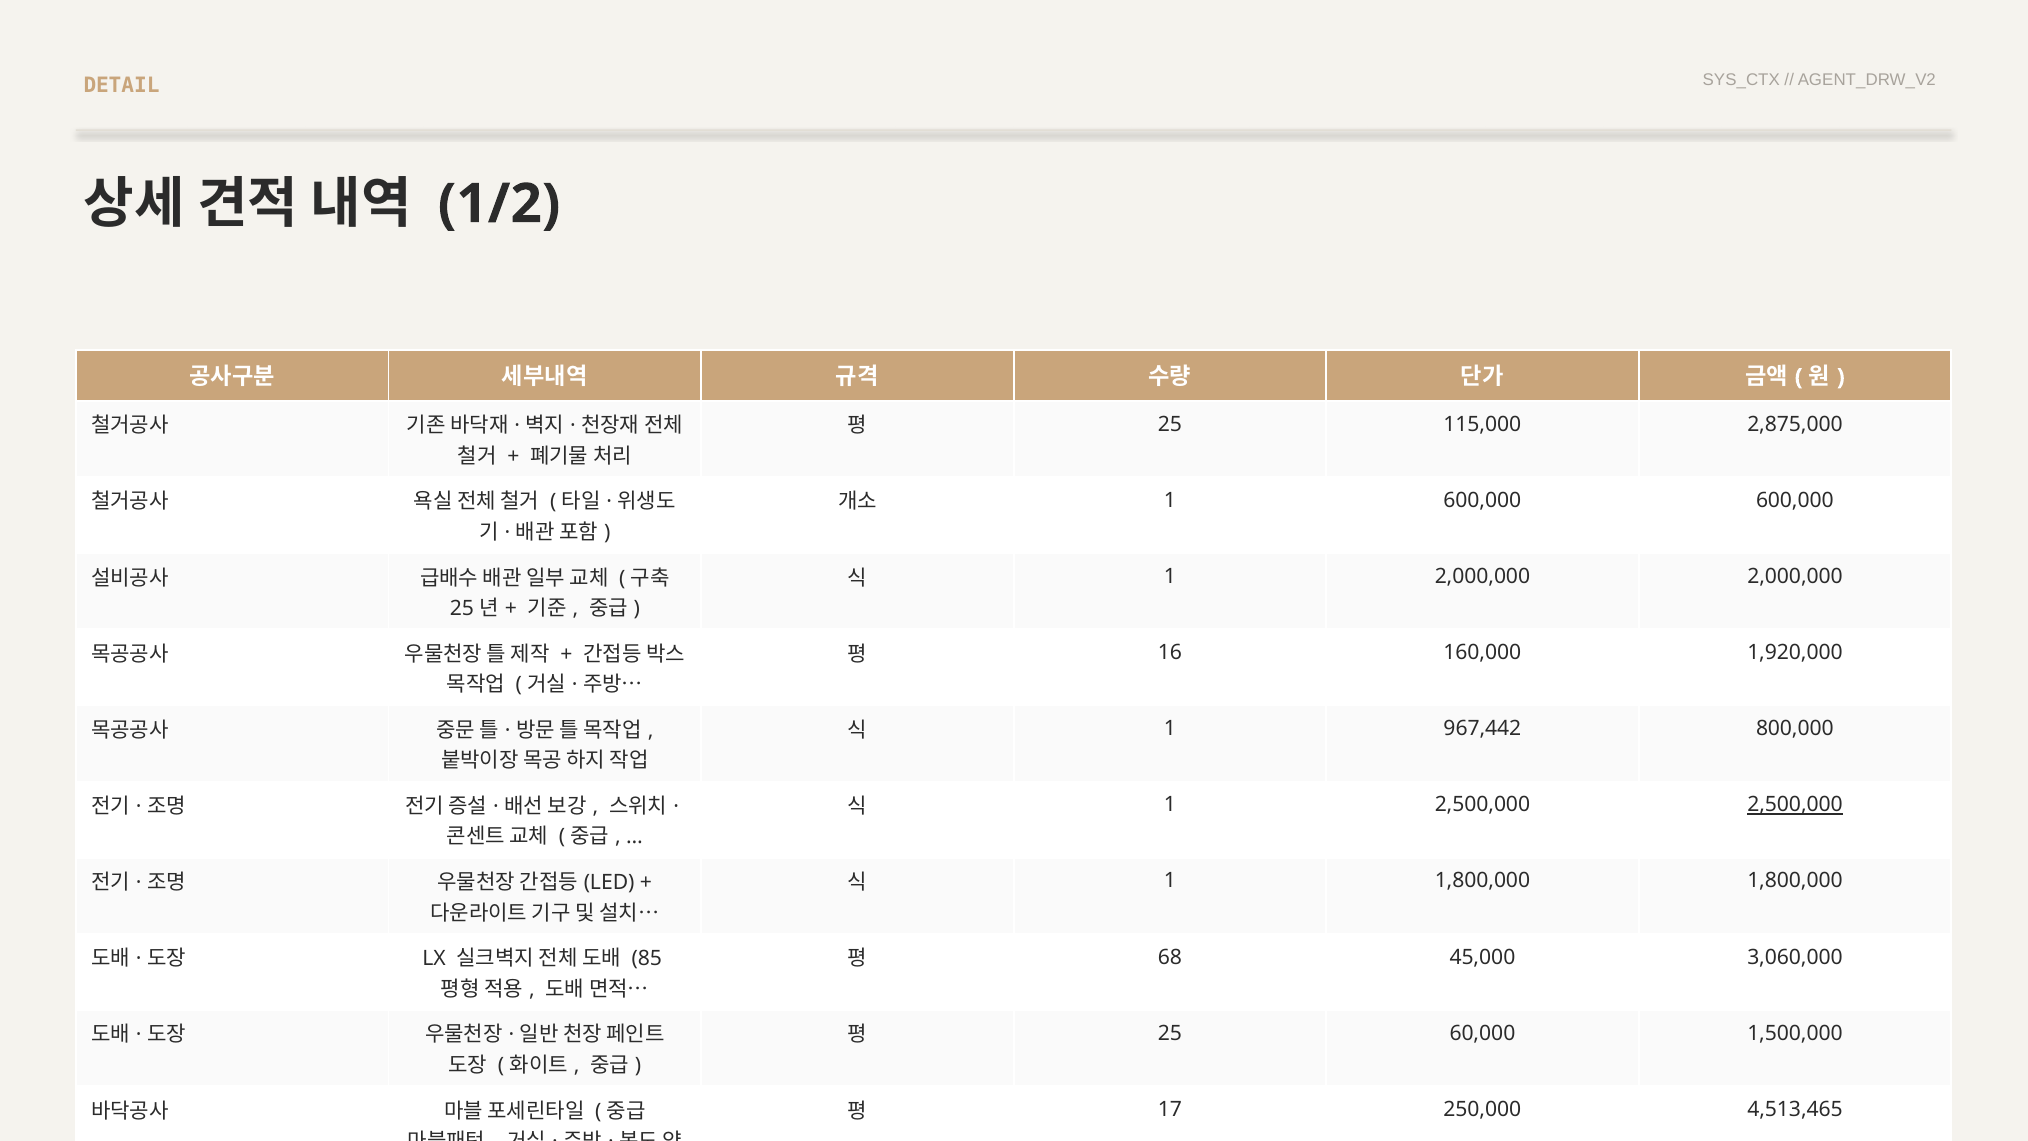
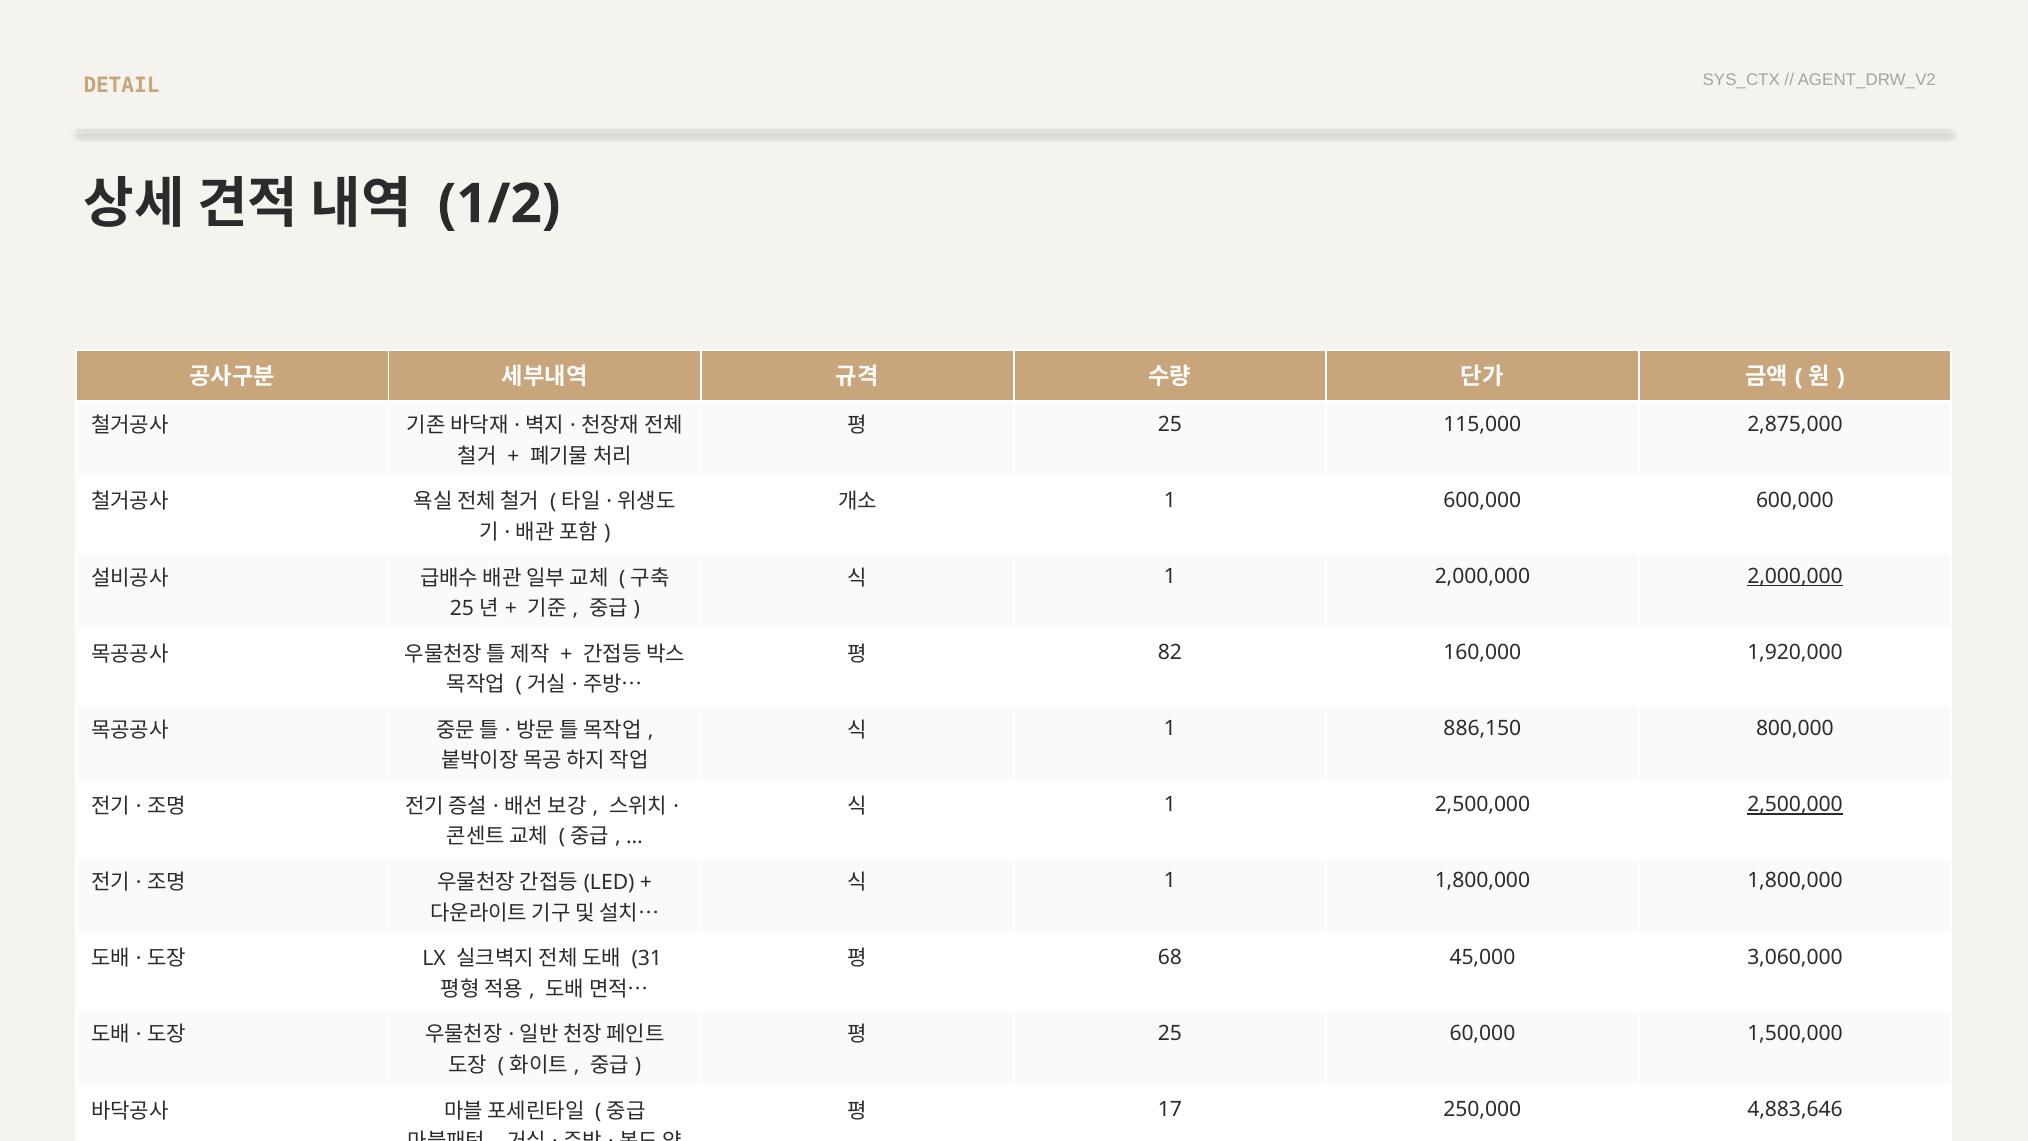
2,000,000 at (1795, 576) underline: none -> present
16: 16 -> 82
967,442: 967,442 -> 886,150
85: 85 -> 31
4,513,465: 4,513,465 -> 4,883,646
